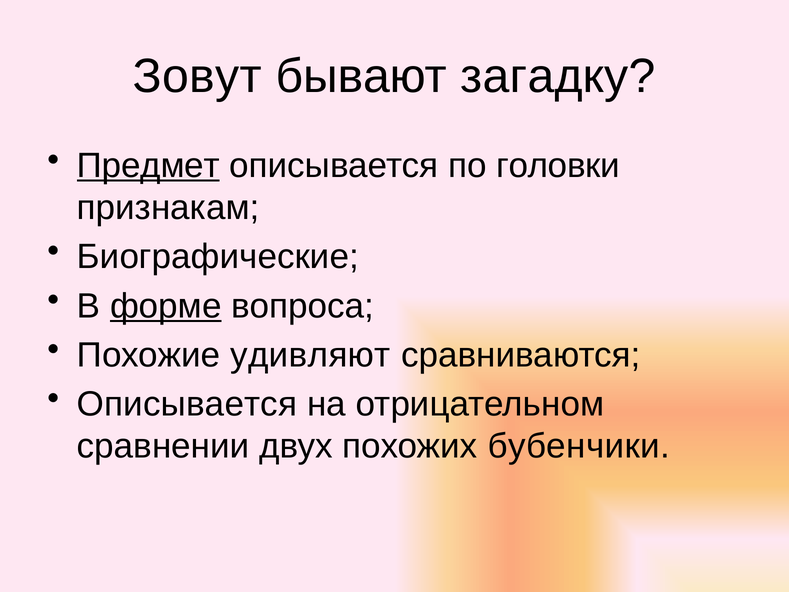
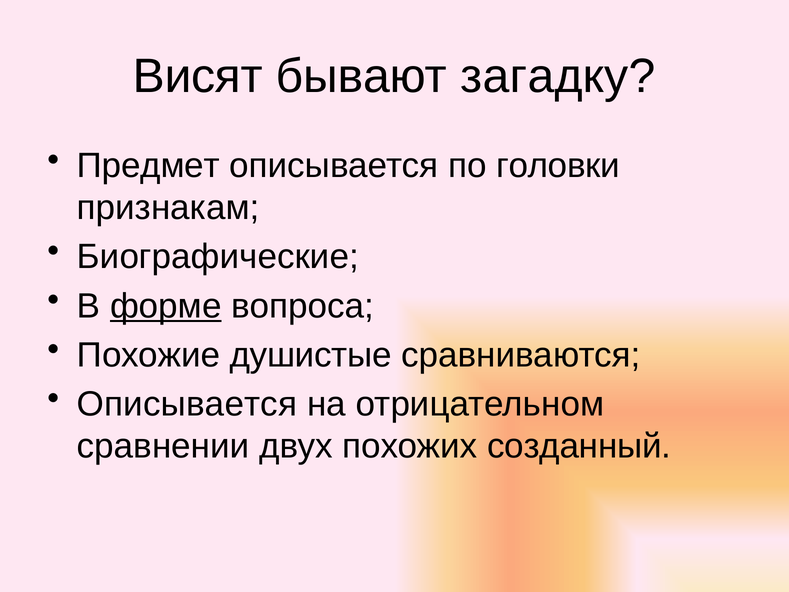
Зовут: Зовут -> Висят
Предмет underline: present -> none
удивляют: удивляют -> душистые
бубенчики: бубенчики -> созданный
